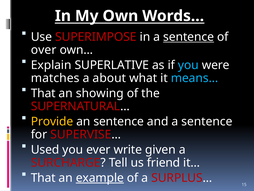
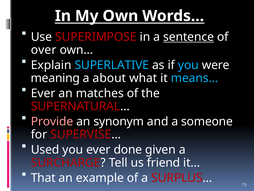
SUPERLATIVE colour: white -> light blue
matches: matches -> meaning
That at (43, 93): That -> Ever
showing: showing -> matches
Provide colour: yellow -> pink
an sentence: sentence -> synonym
and a sentence: sentence -> someone
write: write -> done
example underline: present -> none
